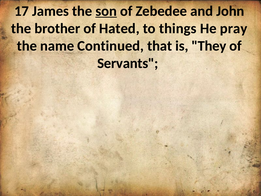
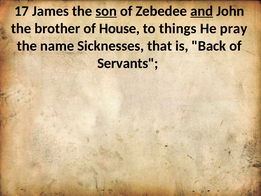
and underline: none -> present
Hated: Hated -> House
Continued: Continued -> Sicknesses
They: They -> Back
